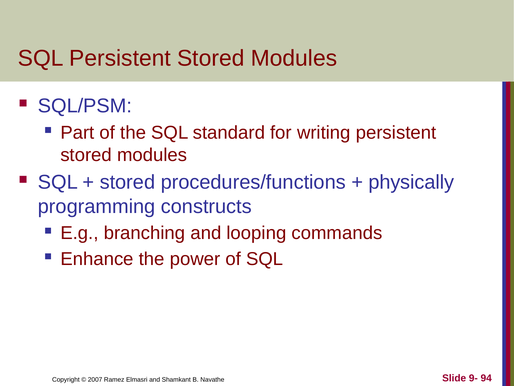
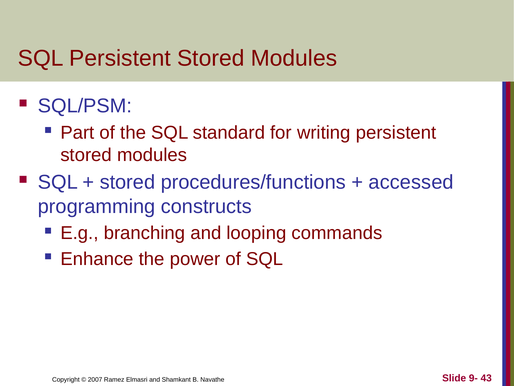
physically: physically -> accessed
94: 94 -> 43
